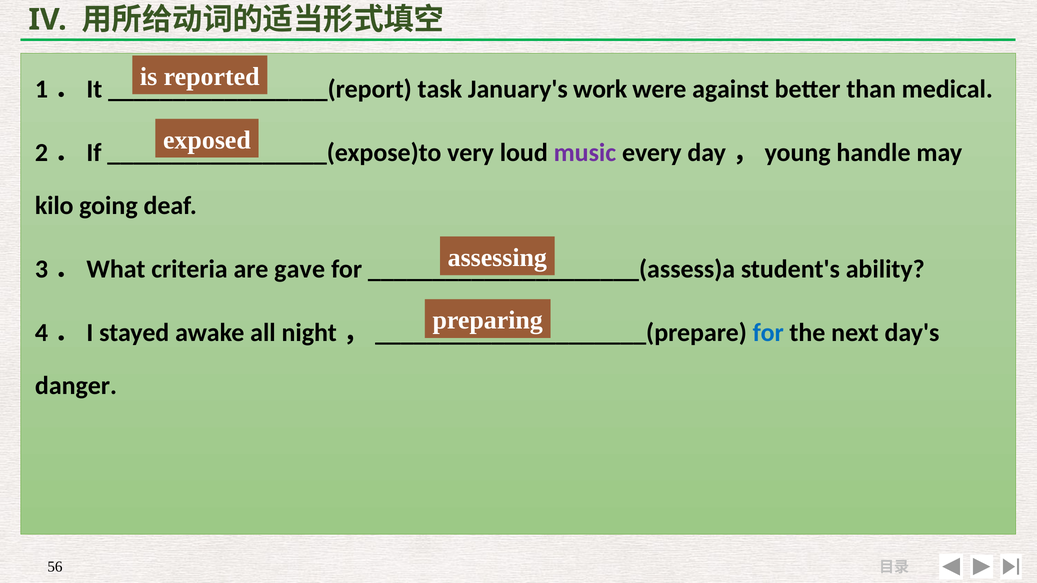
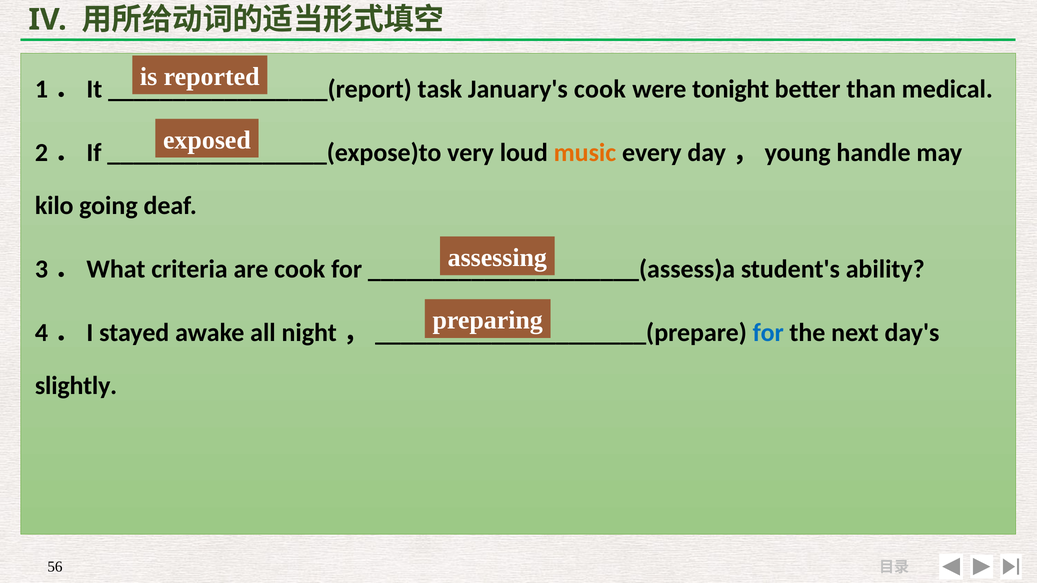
January's work: work -> cook
against: against -> tonight
music colour: purple -> orange
are gave: gave -> cook
danger: danger -> slightly
